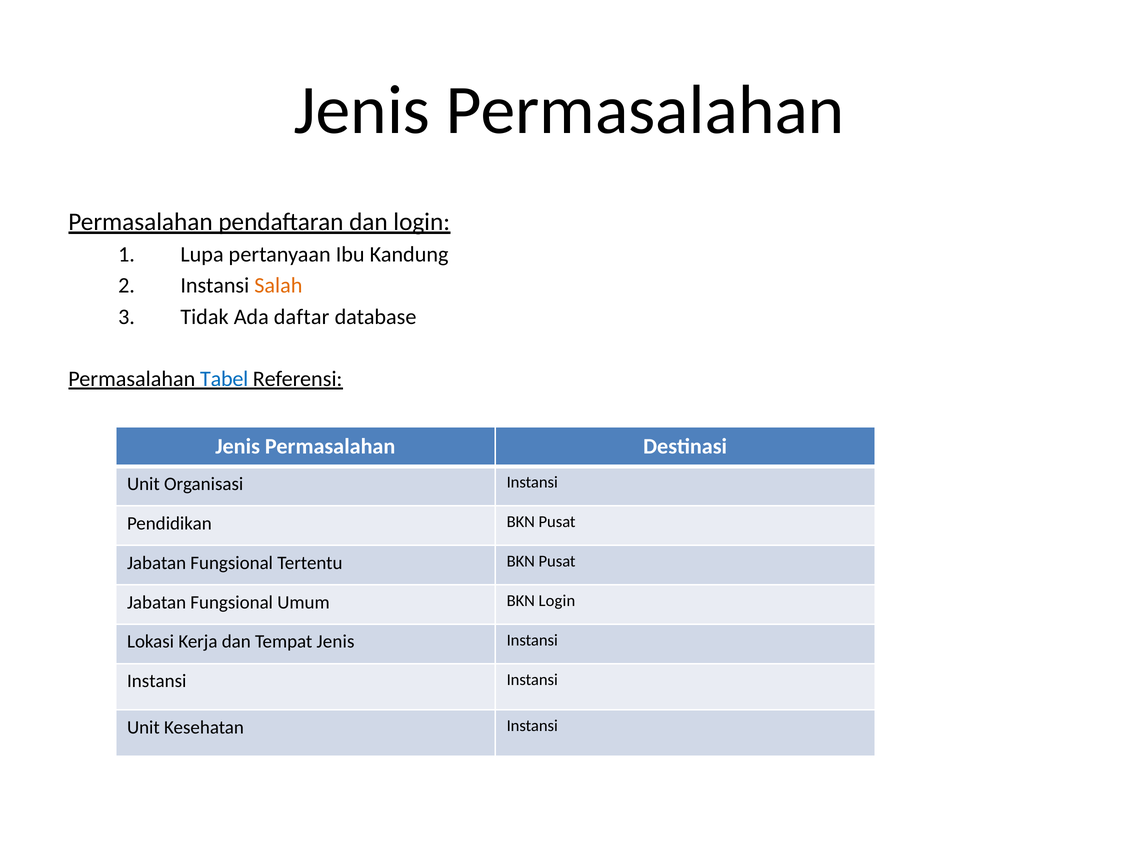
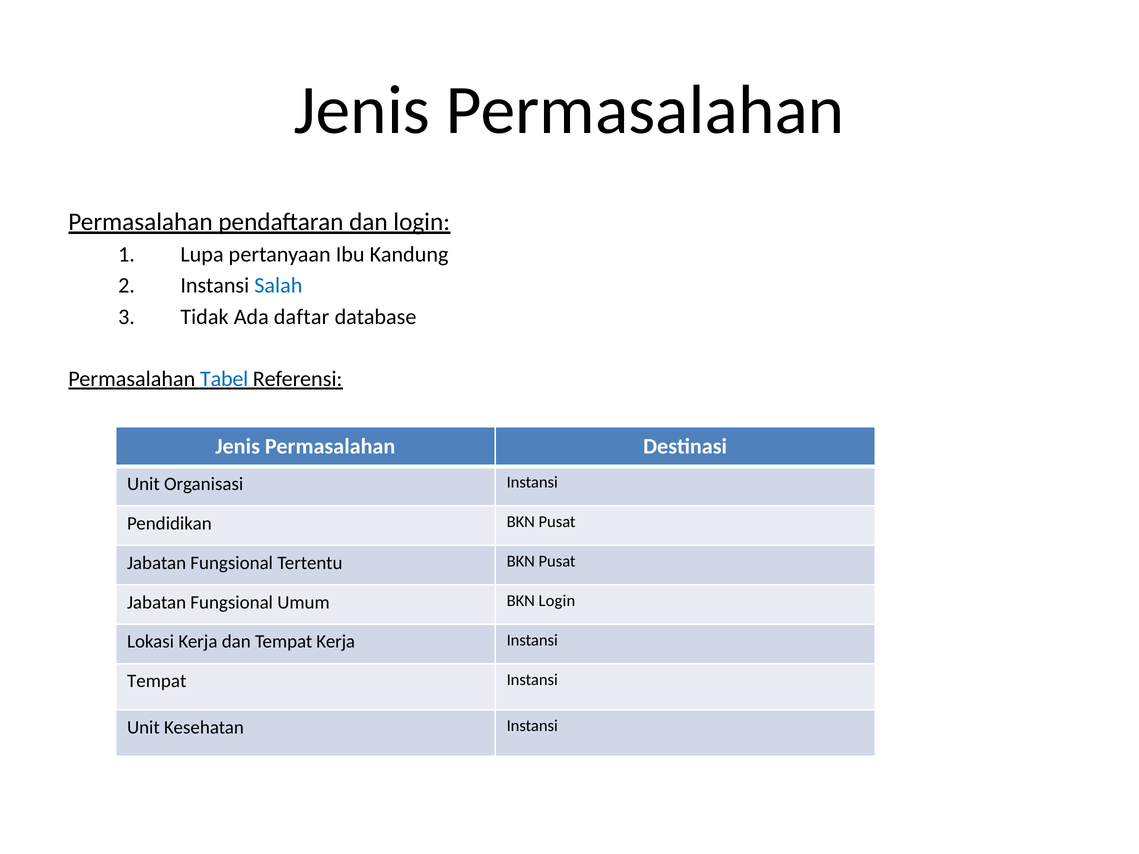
Salah colour: orange -> blue
Tempat Jenis: Jenis -> Kerja
Instansi at (157, 681): Instansi -> Tempat
